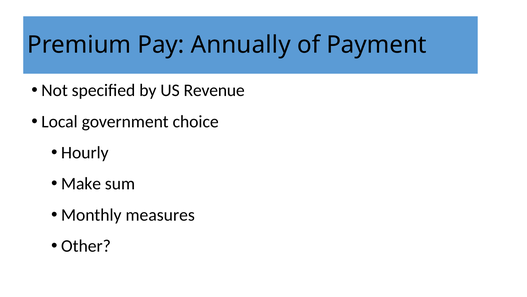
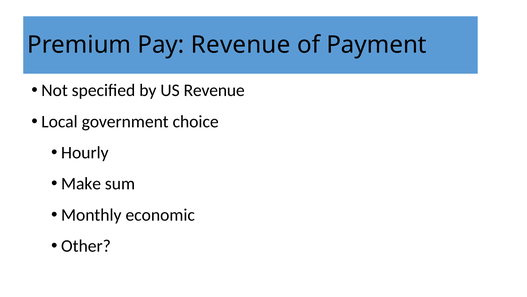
Pay Annually: Annually -> Revenue
measures: measures -> economic
